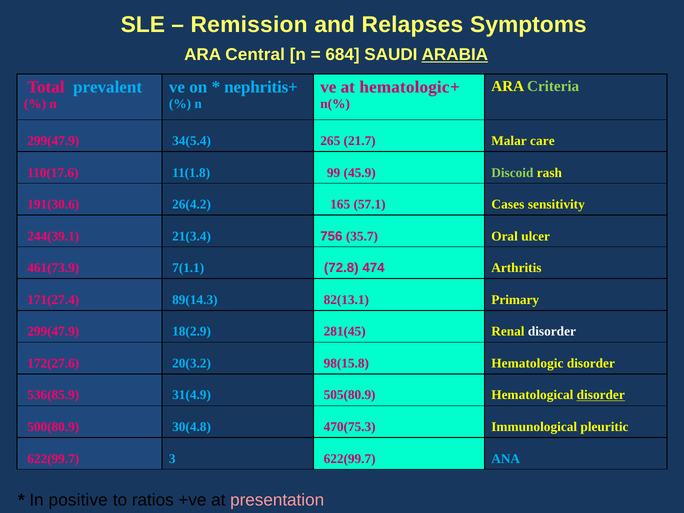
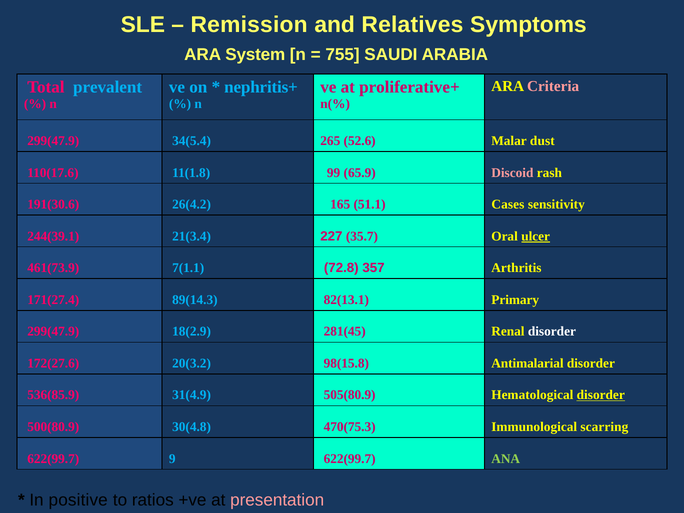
Relapses: Relapses -> Relatives
Central: Central -> System
684: 684 -> 755
ARABIA underline: present -> none
Criteria colour: light green -> pink
at hematologic: hematologic -> proliferative
21.7: 21.7 -> 52.6
care: care -> dust
45.9: 45.9 -> 65.9
Discoid colour: light green -> pink
57.1: 57.1 -> 51.1
756: 756 -> 227
ulcer underline: none -> present
474: 474 -> 357
Hematologic at (527, 363): Hematologic -> Antimalarial
pleuritic: pleuritic -> scarring
3: 3 -> 9
ANA colour: light blue -> light green
